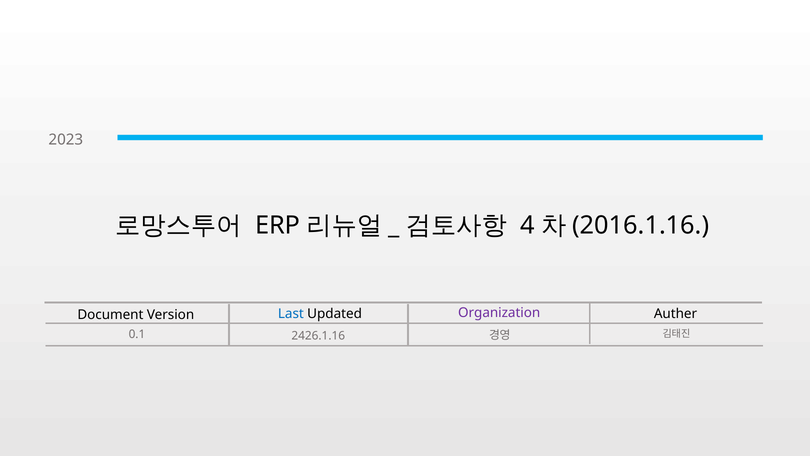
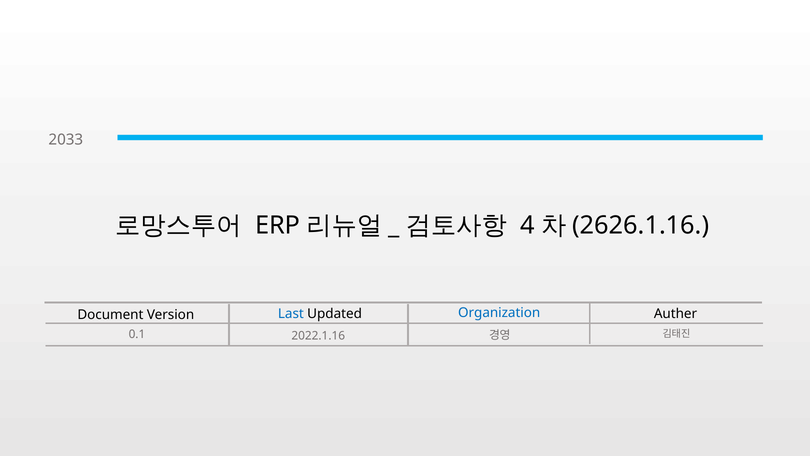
2023: 2023 -> 2033
2016.1.16: 2016.1.16 -> 2626.1.16
Organization colour: purple -> blue
2426.1.16: 2426.1.16 -> 2022.1.16
